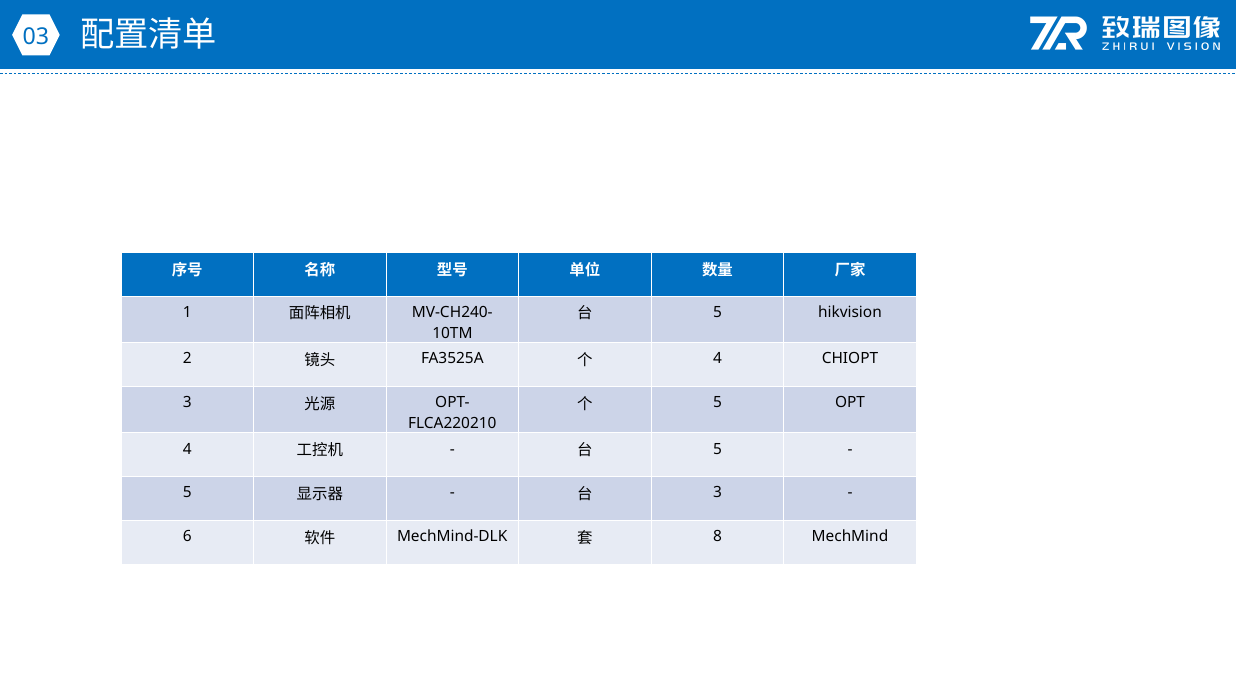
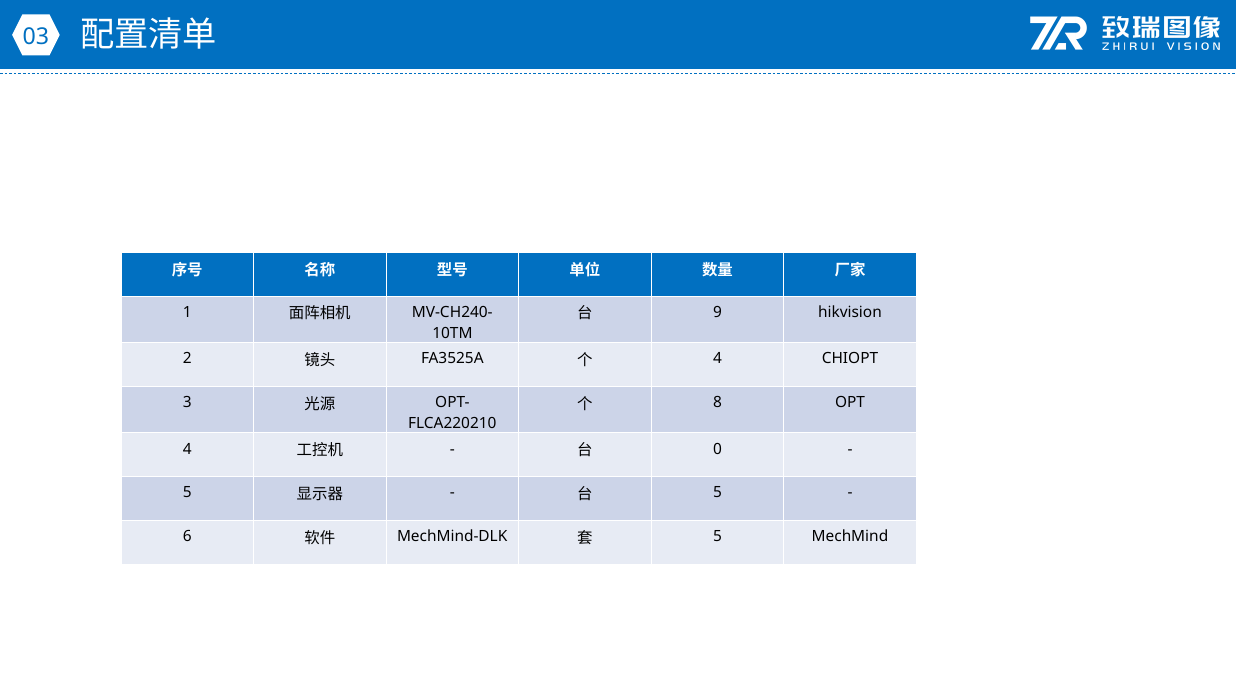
5 at (718, 313): 5 -> 9
5 at (718, 403): 5 -> 8
5 at (718, 449): 5 -> 0
3 at (718, 493): 3 -> 5
8 at (718, 537): 8 -> 5
